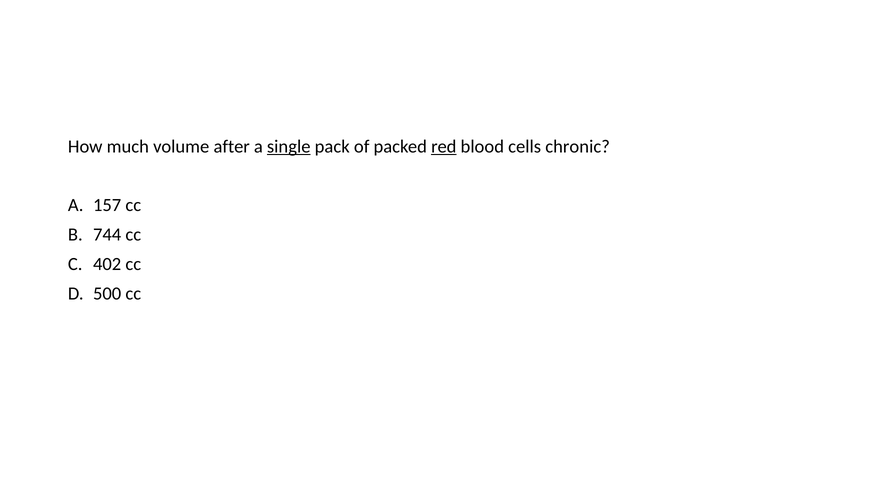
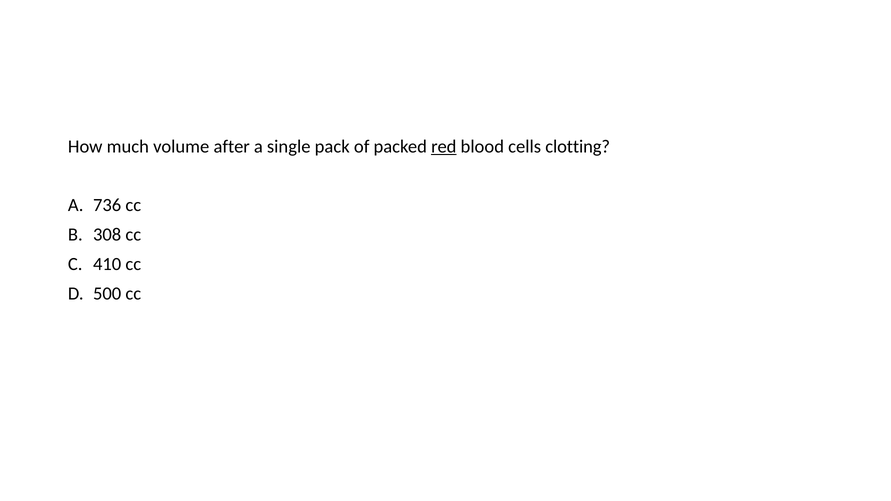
single underline: present -> none
chronic: chronic -> clotting
157: 157 -> 736
744: 744 -> 308
402: 402 -> 410
